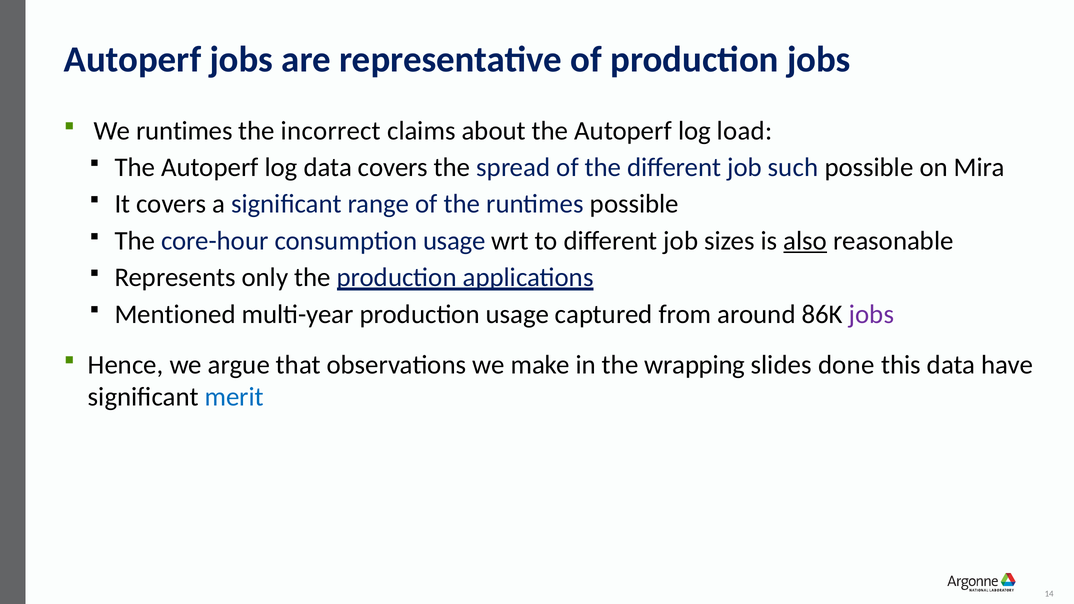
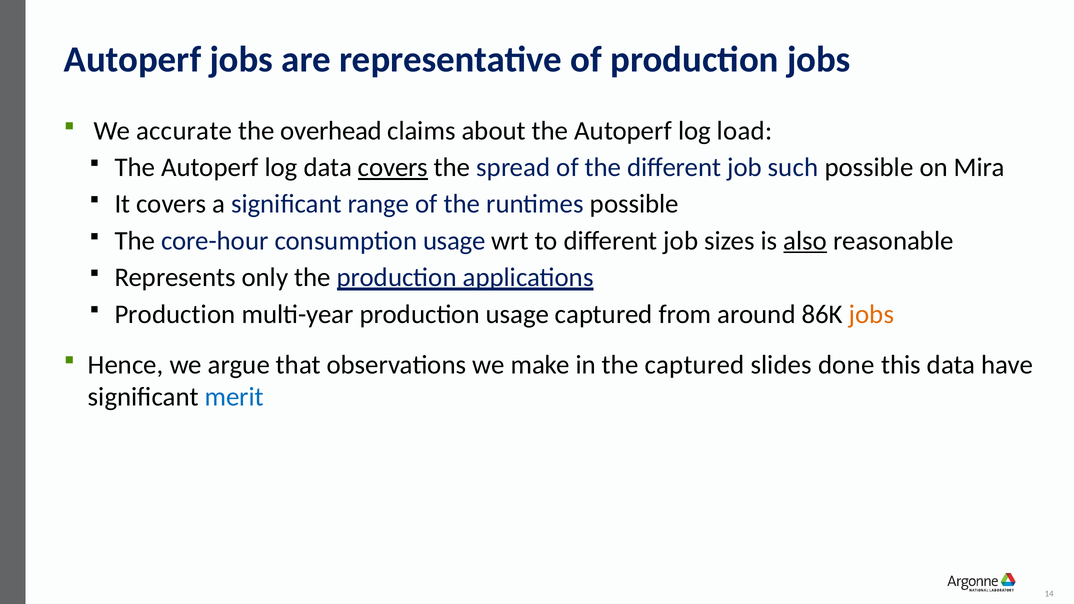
We runtimes: runtimes -> accurate
incorrect: incorrect -> overhead
covers at (393, 167) underline: none -> present
Mentioned at (175, 314): Mentioned -> Production
jobs at (871, 314) colour: purple -> orange
the wrapping: wrapping -> captured
